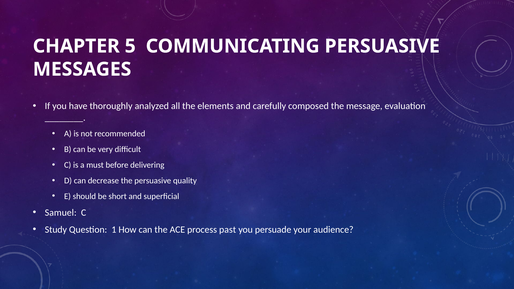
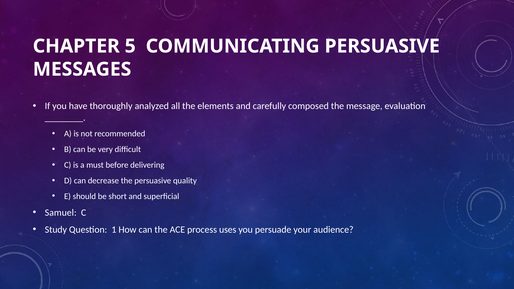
past: past -> uses
